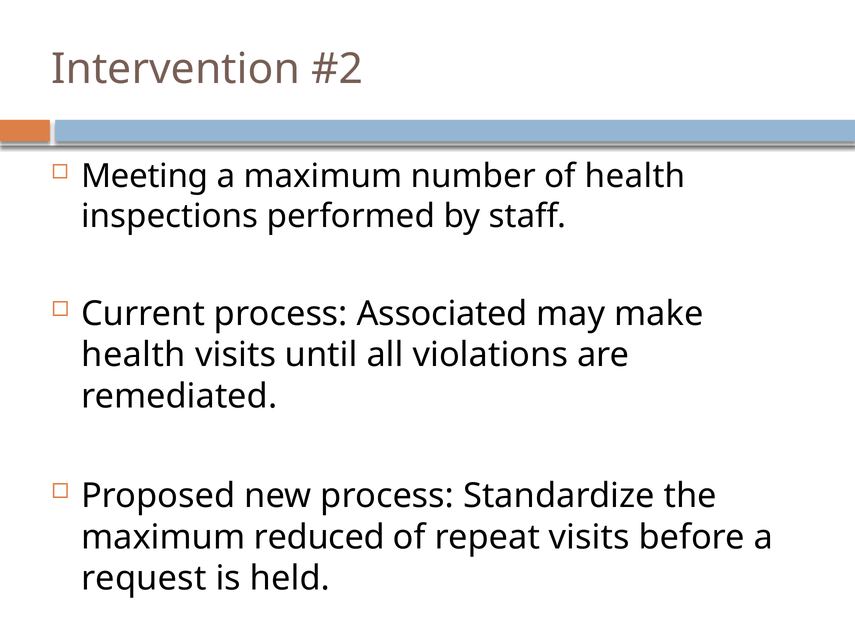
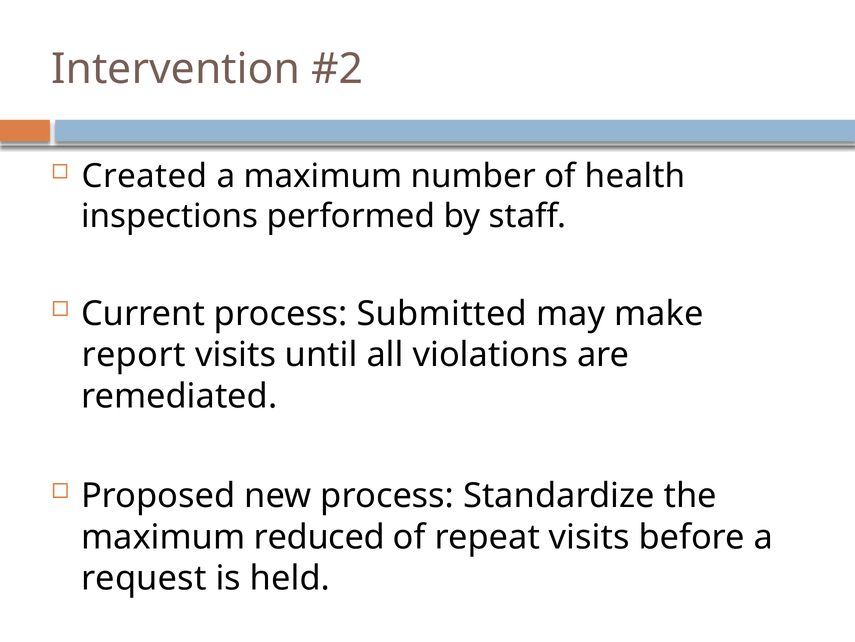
Meeting: Meeting -> Created
Associated: Associated -> Submitted
health at (134, 355): health -> report
